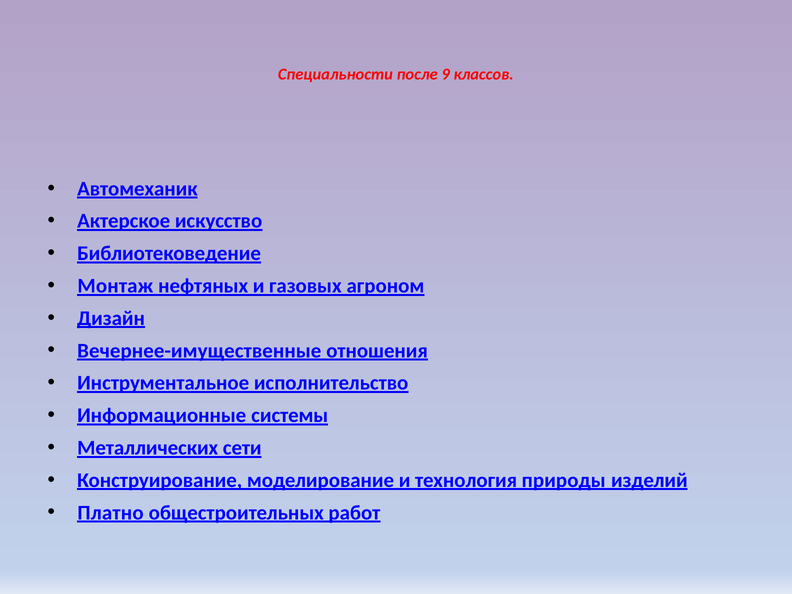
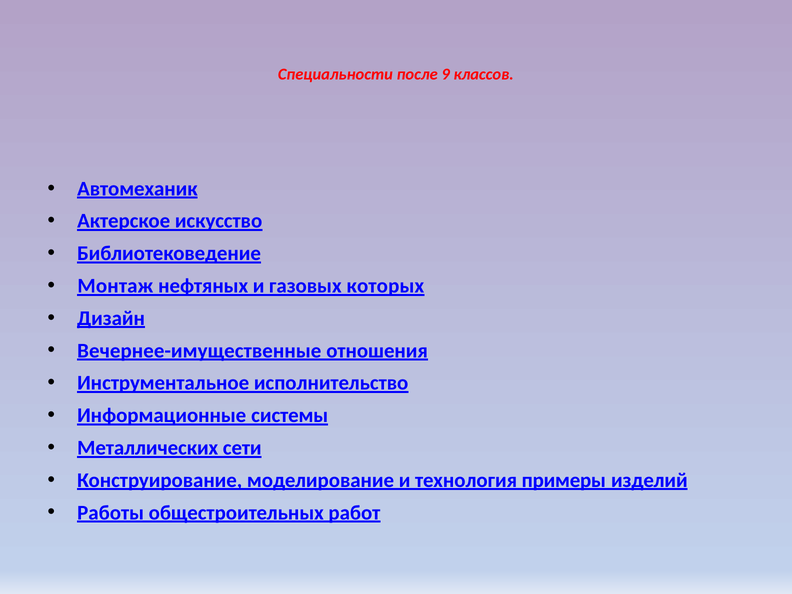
агроном: агроном -> которых
природы: природы -> примеры
Платно: Платно -> Работы
